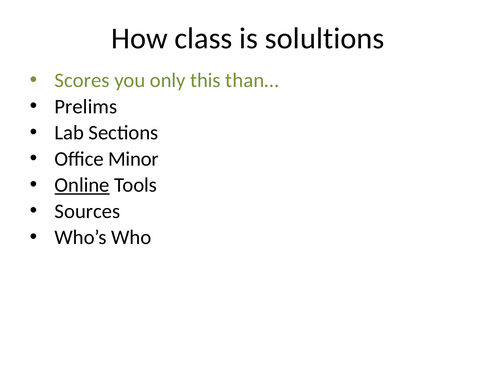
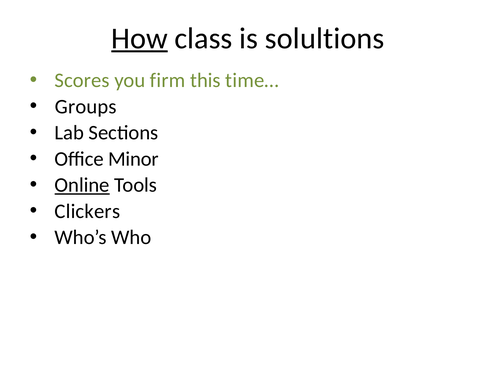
How underline: none -> present
only: only -> firm
than…: than… -> time…
Prelims: Prelims -> Groups
Sources: Sources -> Clickers
